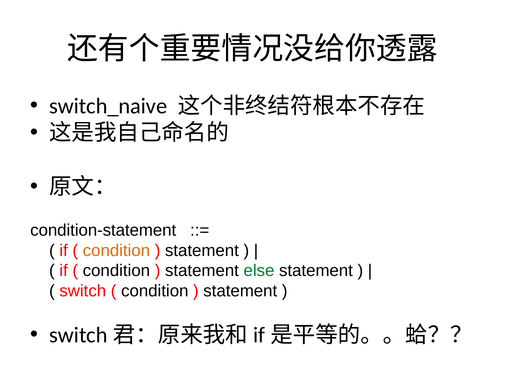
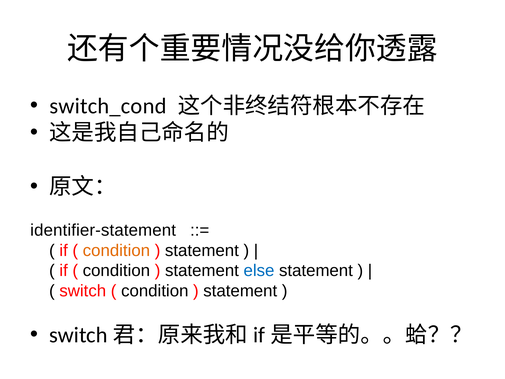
switch_naive: switch_naive -> switch_cond
condition-statement: condition-statement -> identifier-statement
else colour: green -> blue
